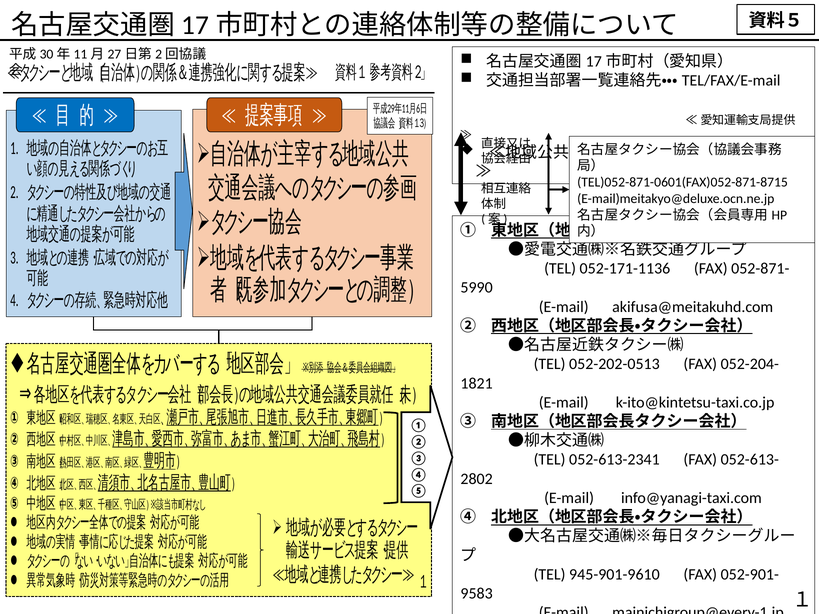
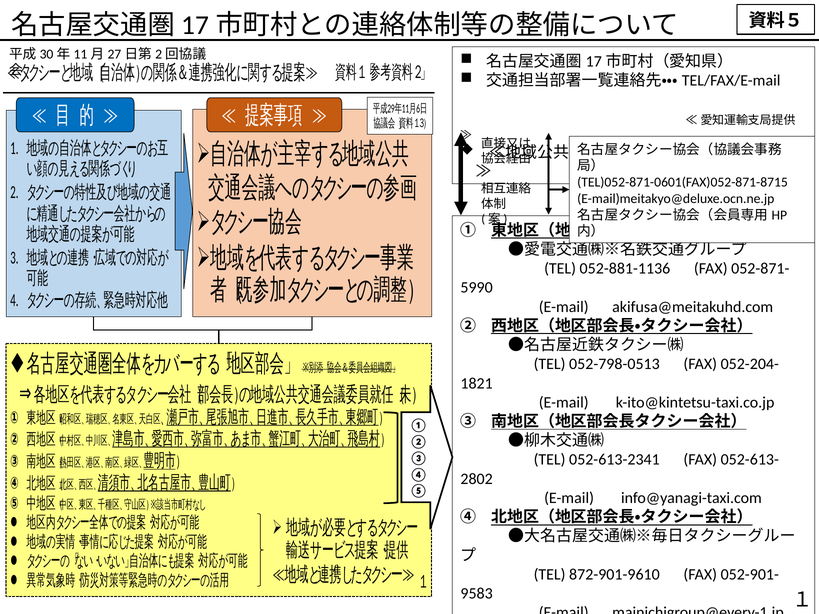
052-171-1136: 052-171-1136 -> 052-881-1136
052-202-0513: 052-202-0513 -> 052-798-0513
945-901-9610: 945-901-9610 -> 872-901-9610
